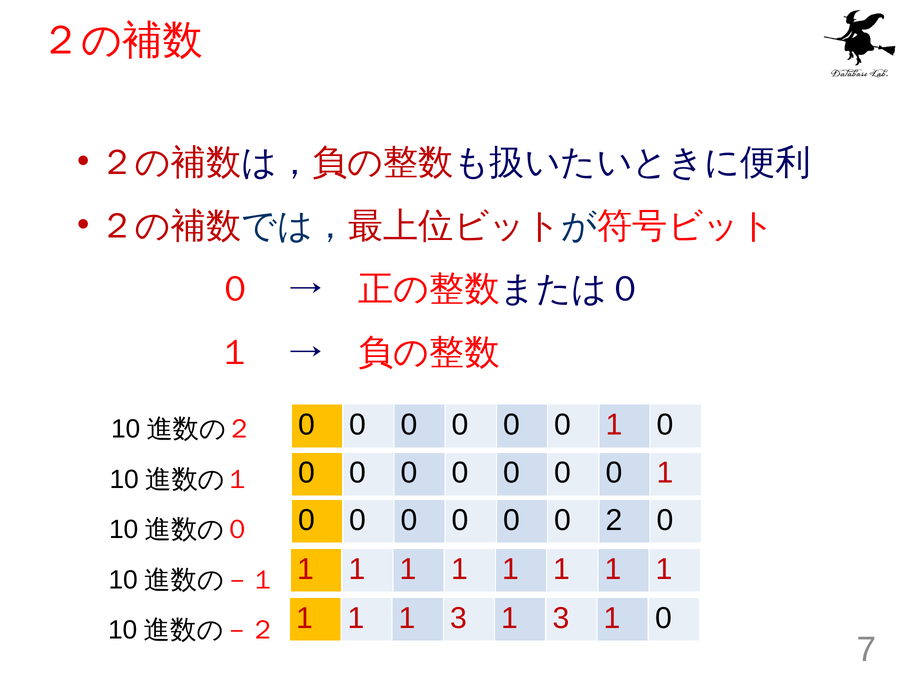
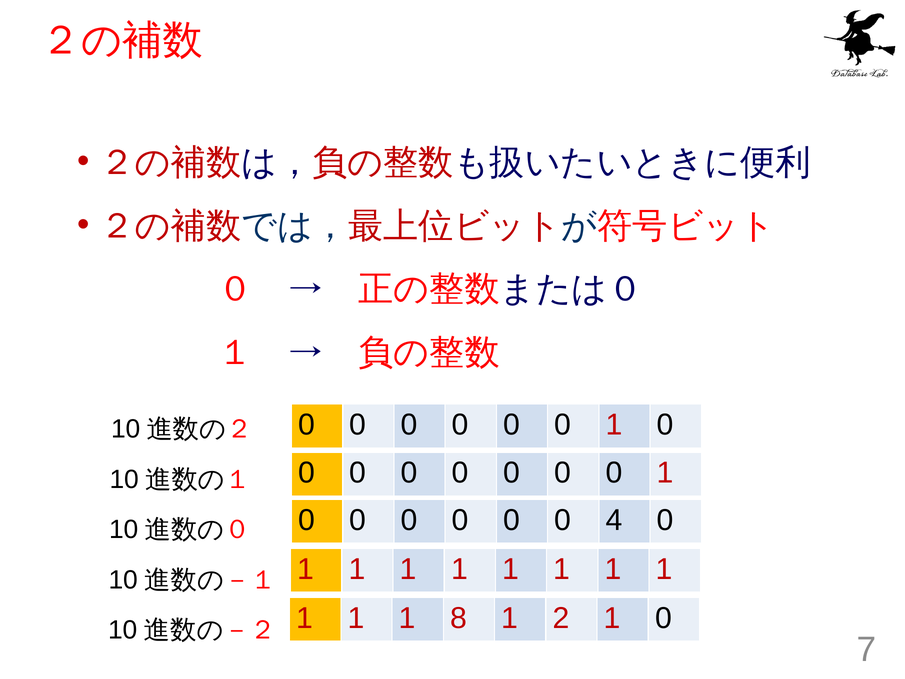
2: 2 -> 4
1 1 3: 3 -> 8
3 at (561, 618): 3 -> 2
